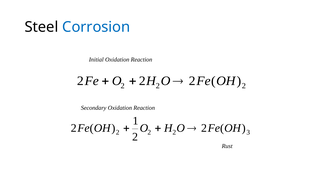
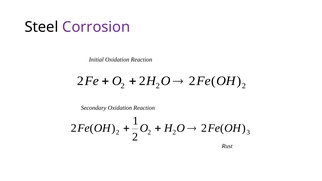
Corrosion colour: blue -> purple
